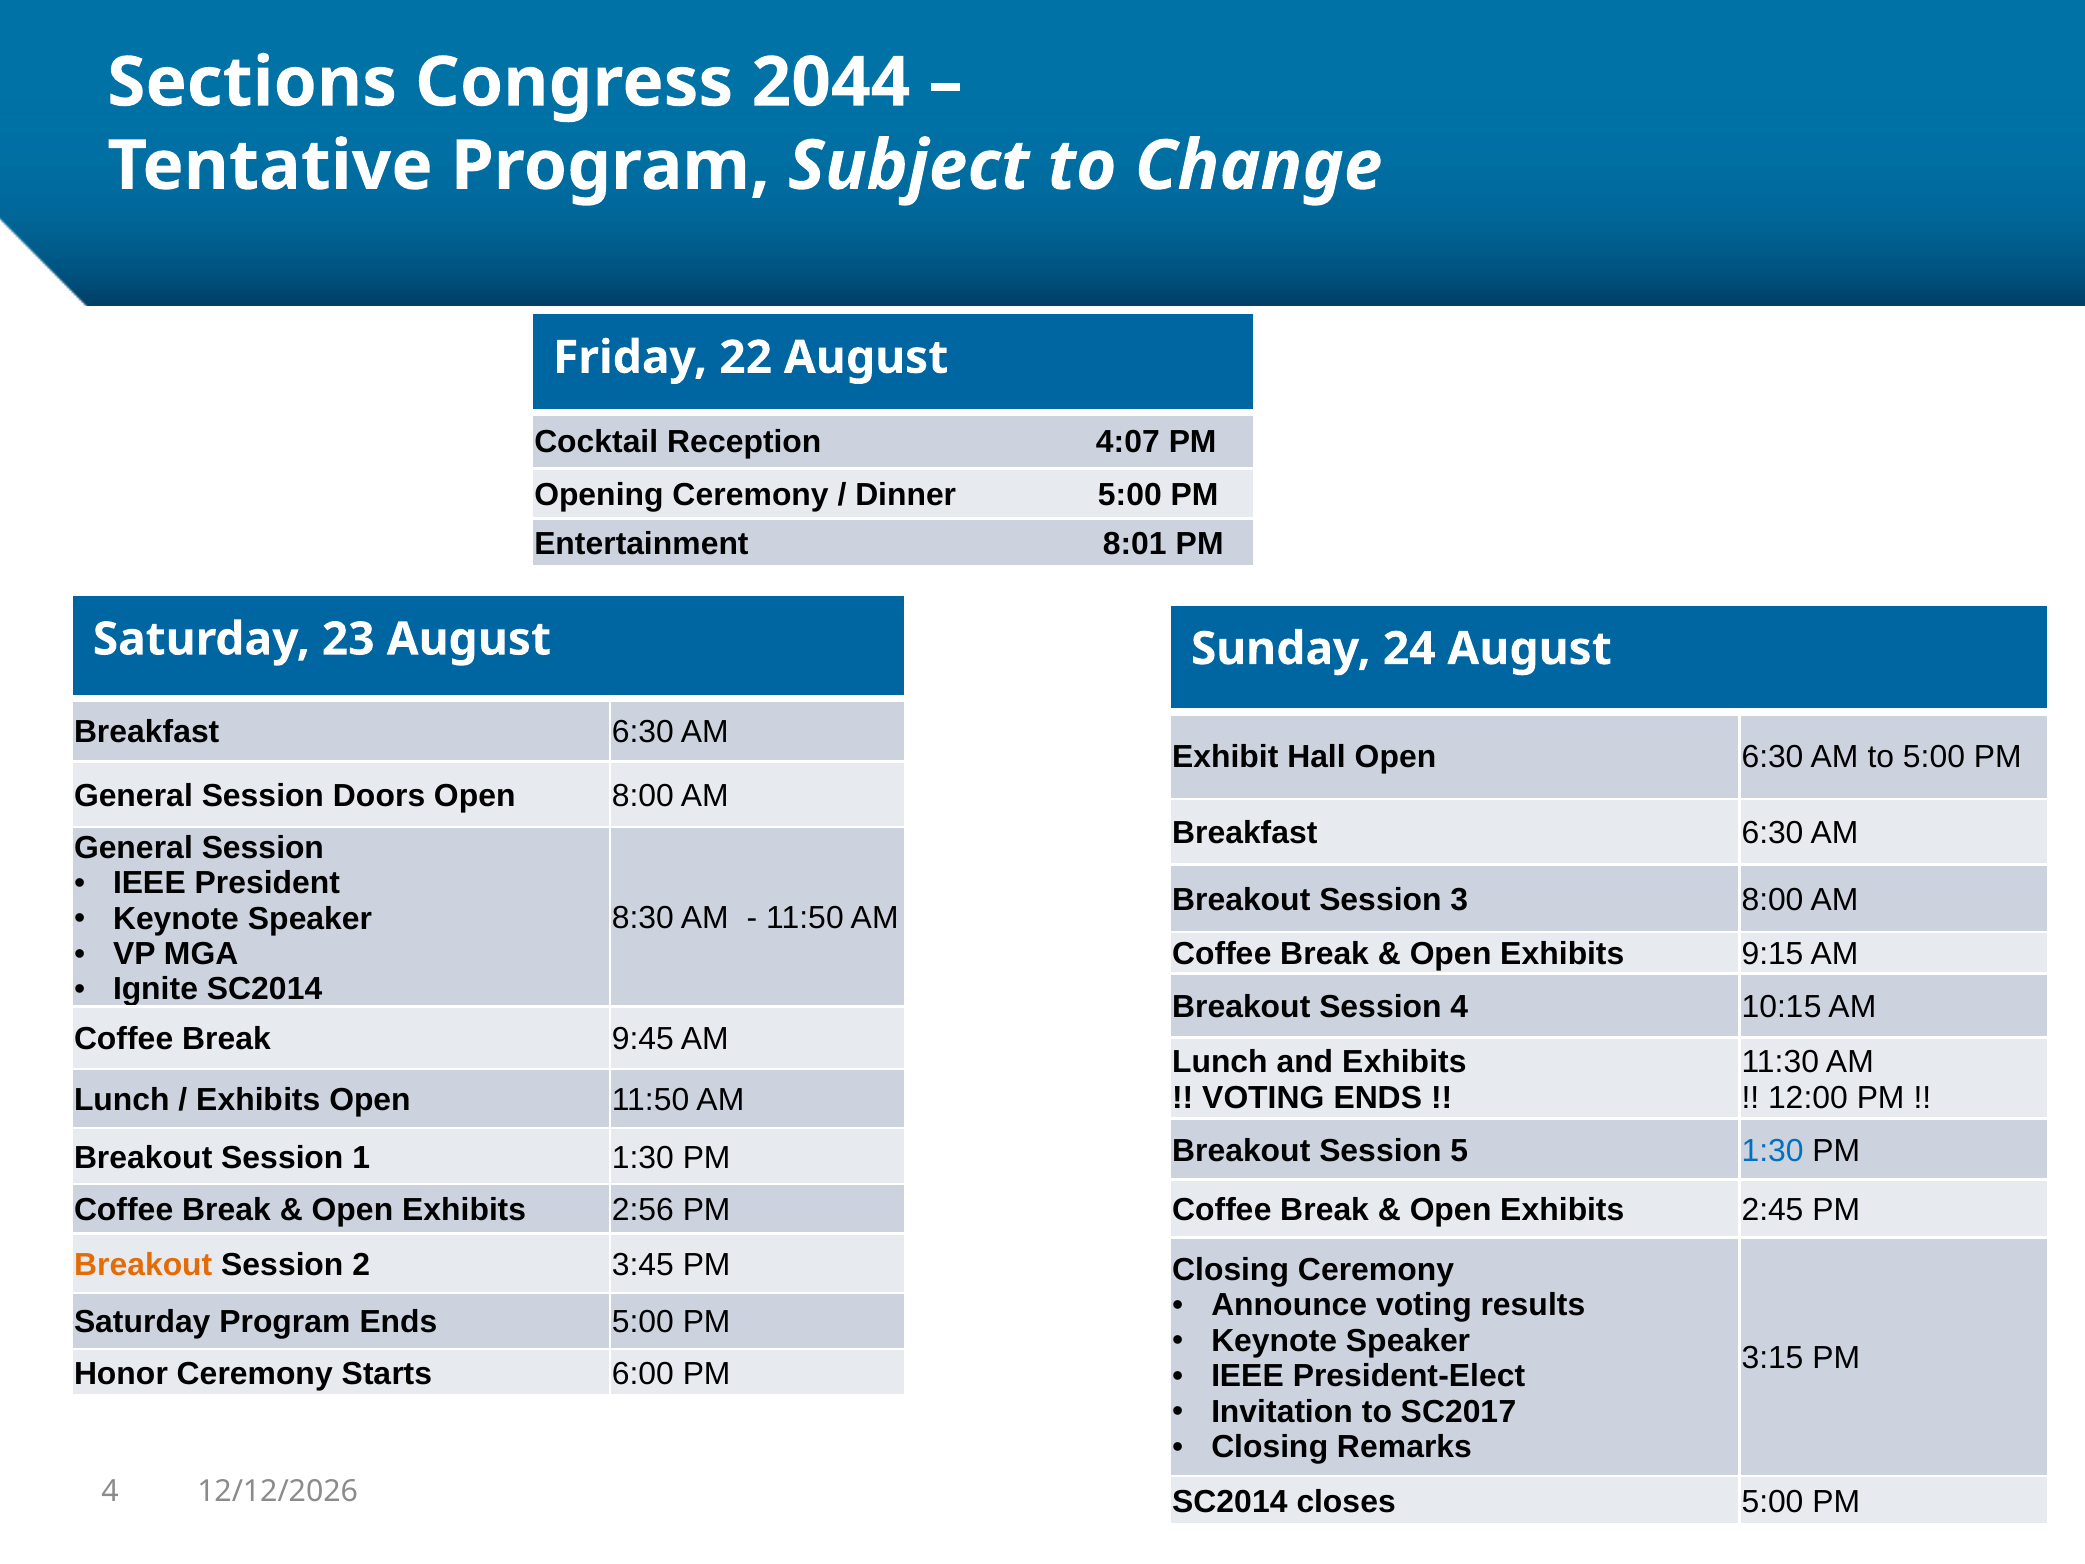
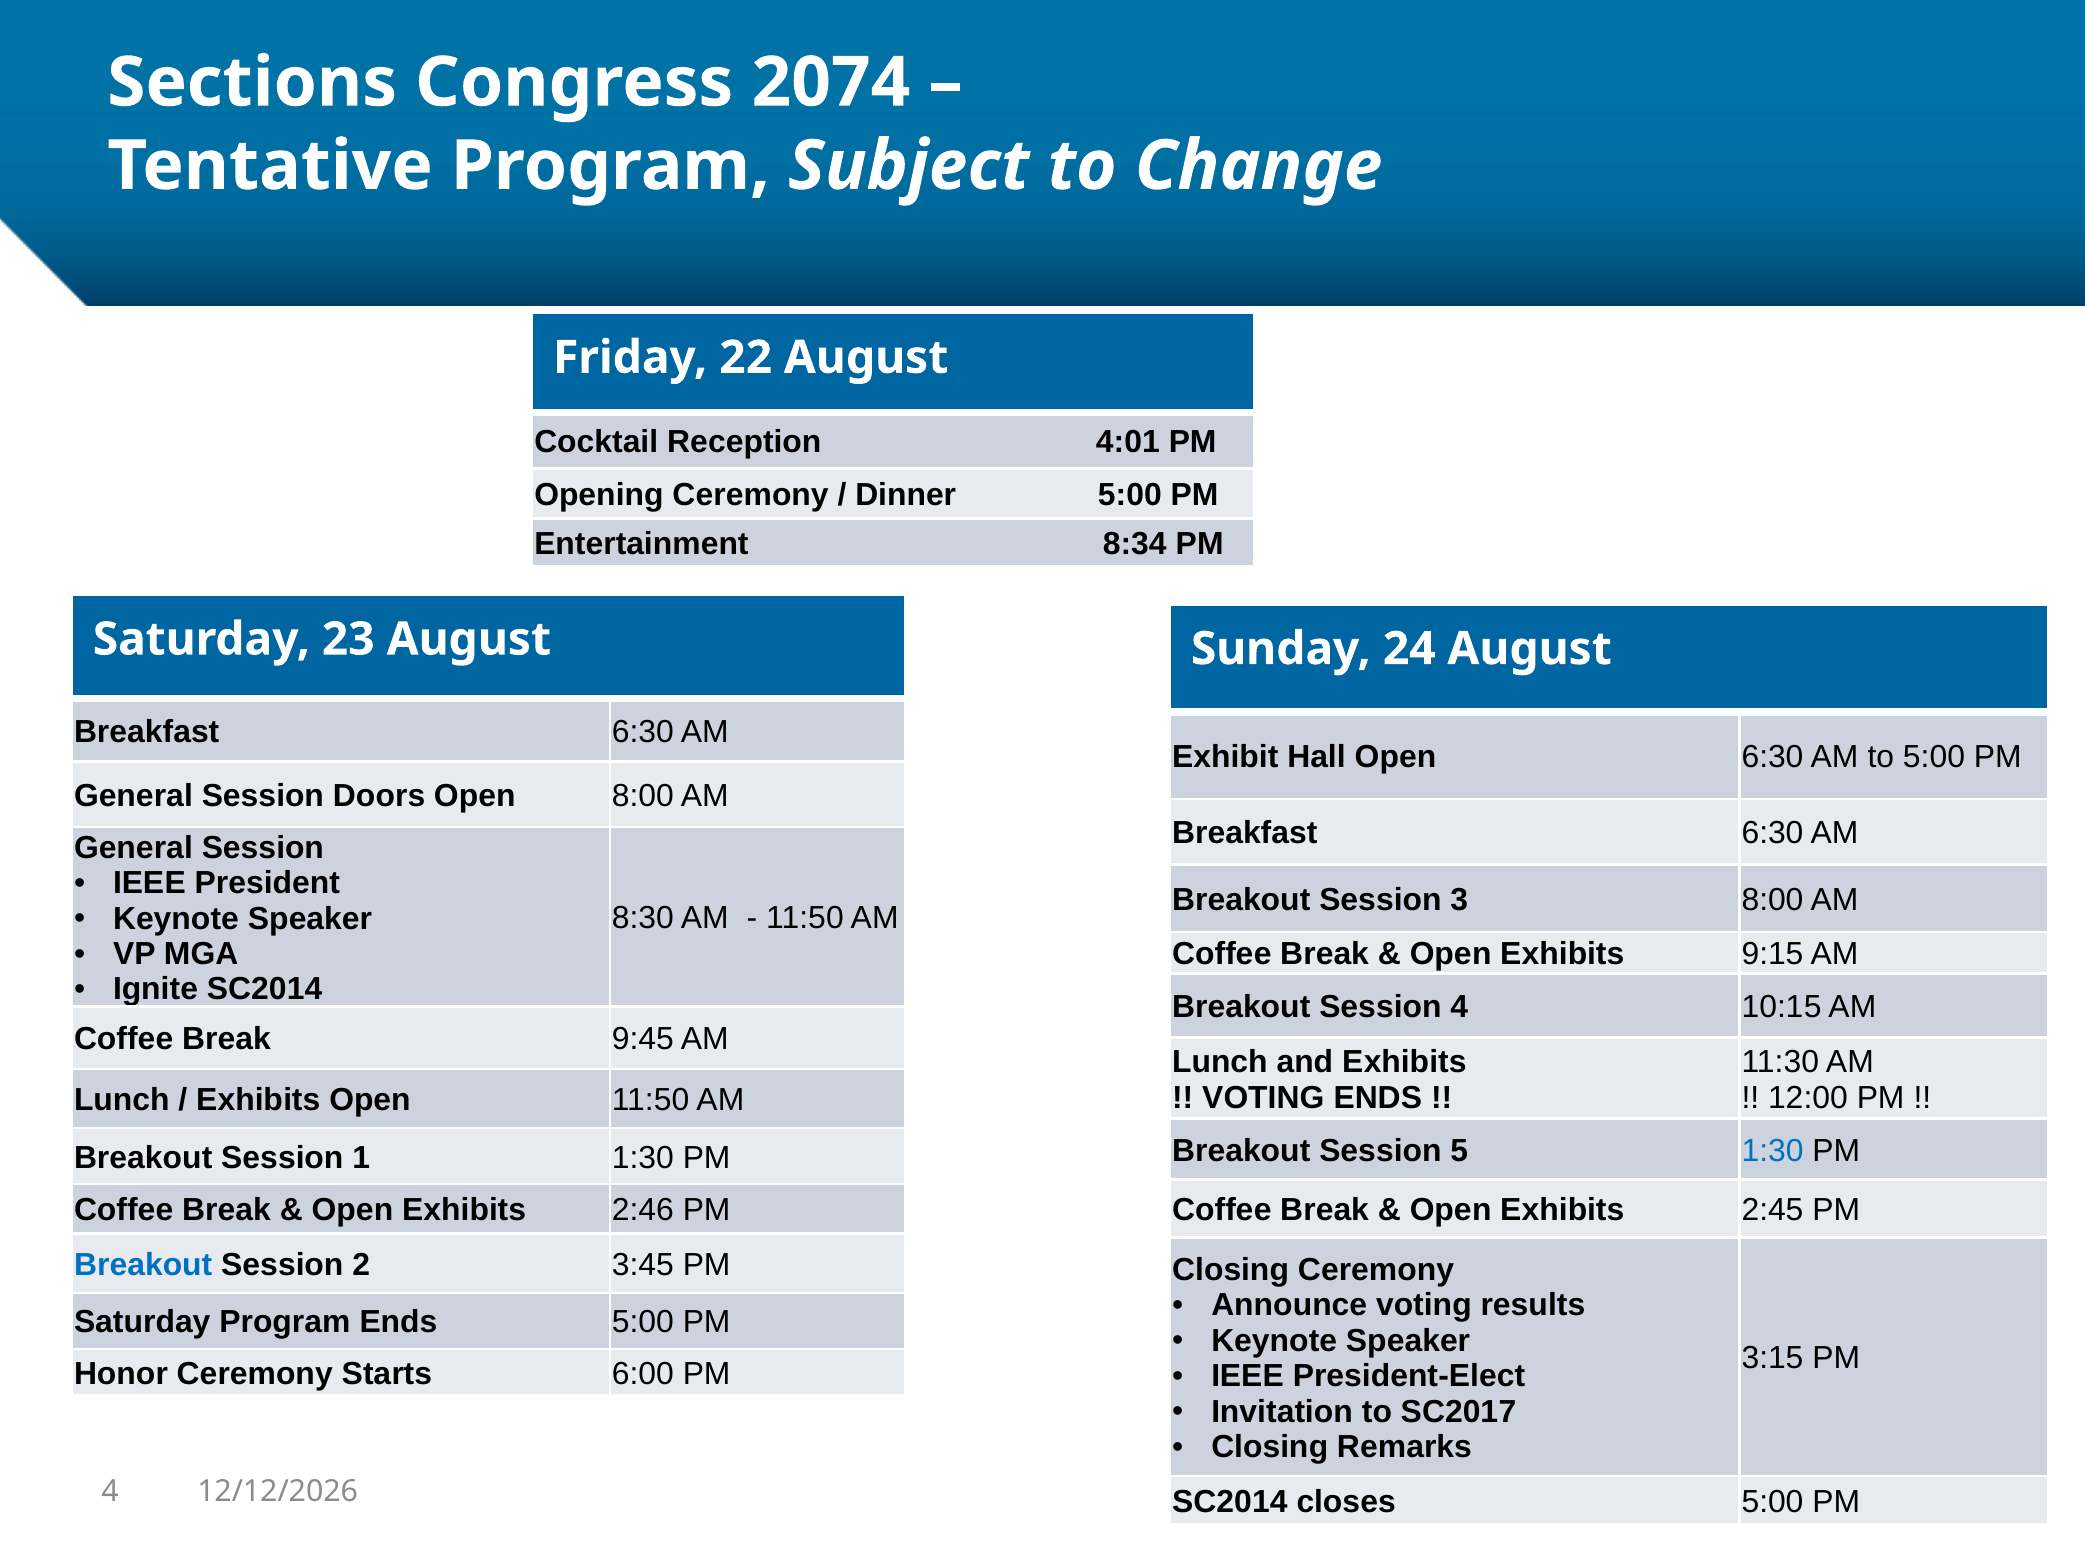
2044: 2044 -> 2074
4:07: 4:07 -> 4:01
8:01: 8:01 -> 8:34
2:56: 2:56 -> 2:46
Breakout at (143, 1265) colour: orange -> blue
